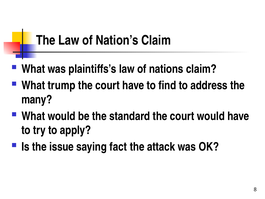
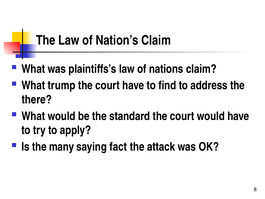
many: many -> there
issue: issue -> many
